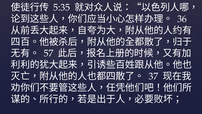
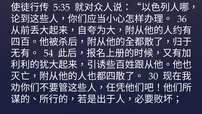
57: 57 -> 54
37: 37 -> 30
